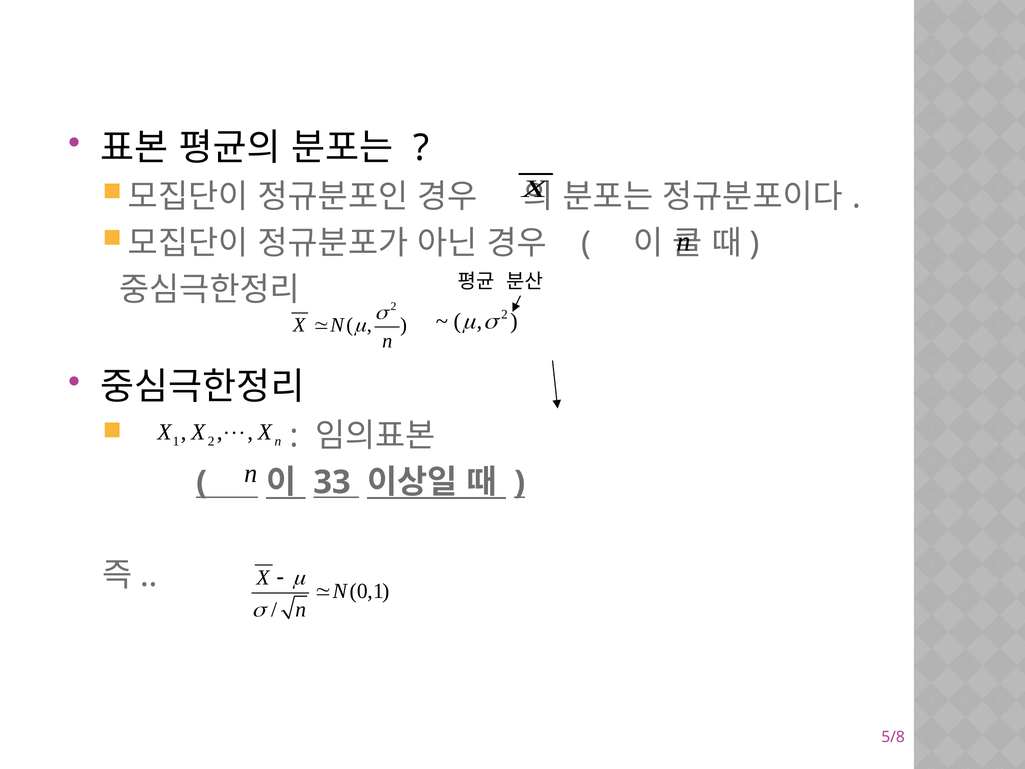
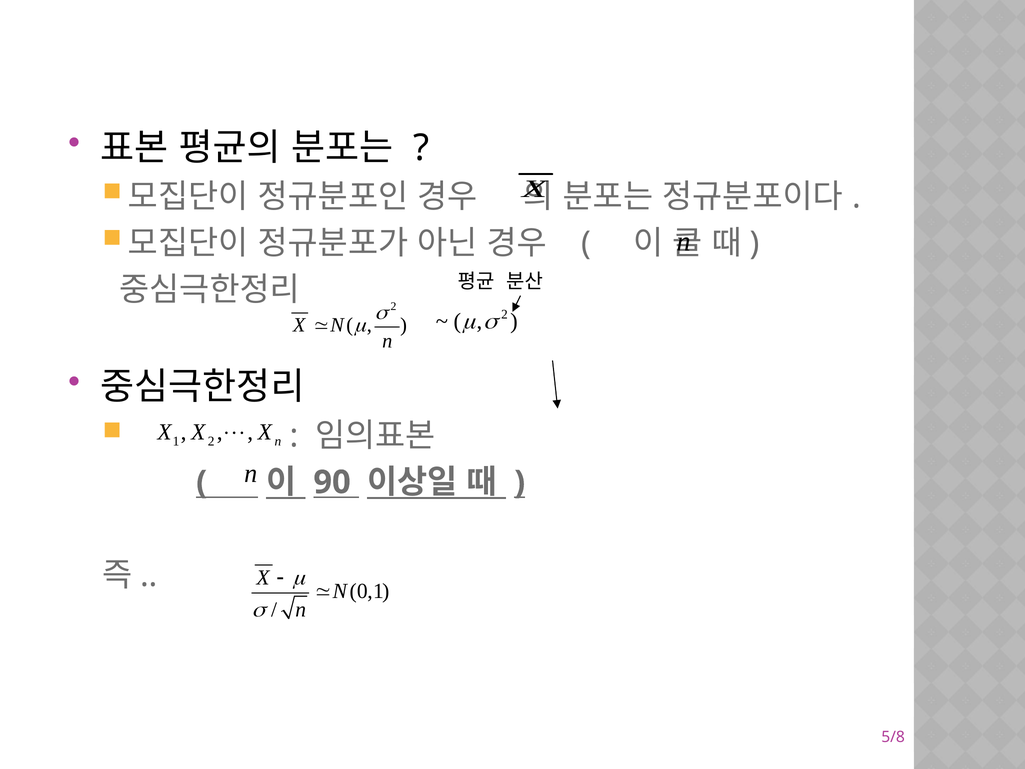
33: 33 -> 90
